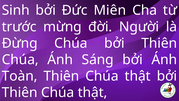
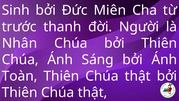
mừng: mừng -> thanh
Đừng: Đừng -> Nhân
